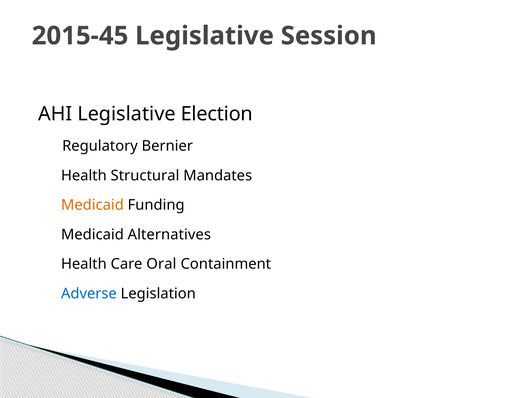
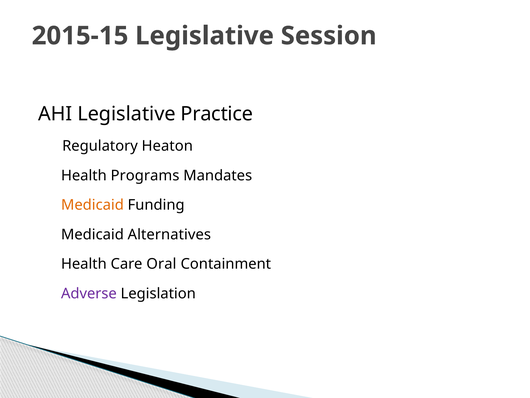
2015-45: 2015-45 -> 2015-15
Election: Election -> Practice
Bernier: Bernier -> Heaton
Structural: Structural -> Programs
Adverse colour: blue -> purple
